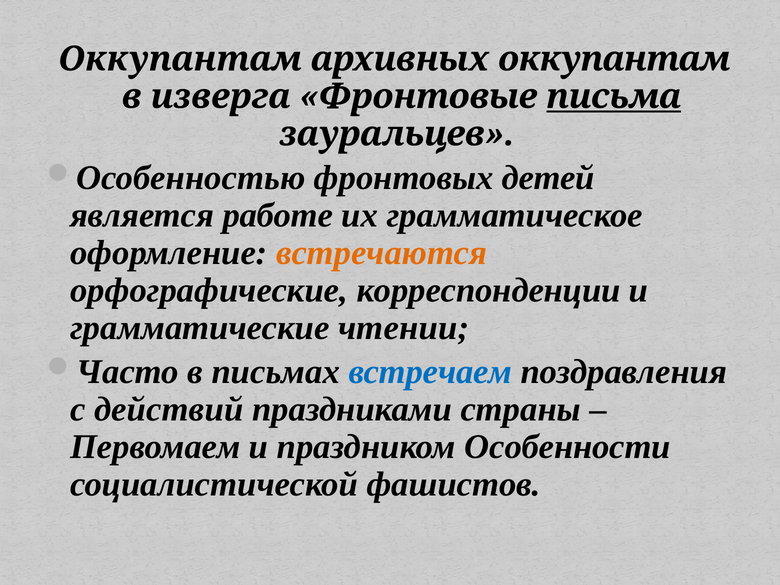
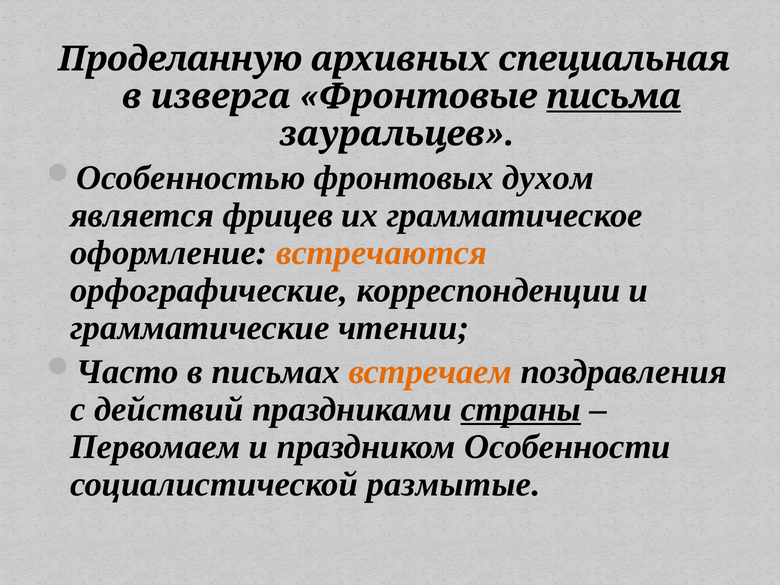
Оккупантам at (180, 59): Оккупантам -> Проделанную
архивных оккупантам: оккупантам -> специальная
детей: детей -> духом
работе: работе -> фрицев
встречаем colour: blue -> orange
страны underline: none -> present
фашистов: фашистов -> размытые
